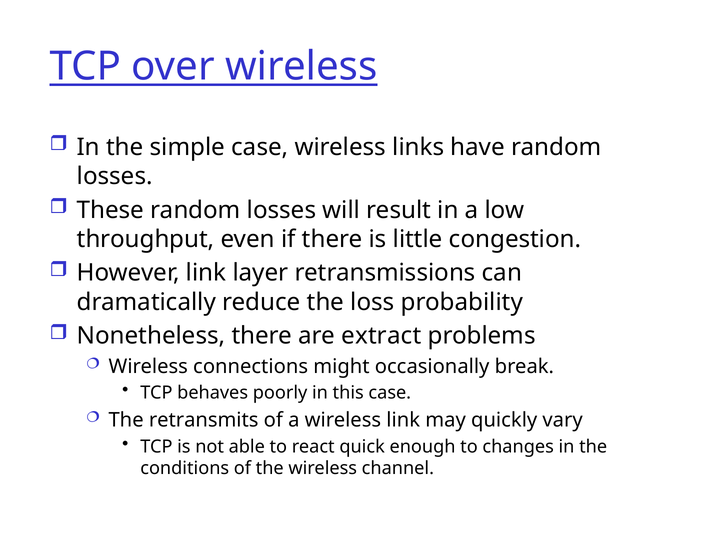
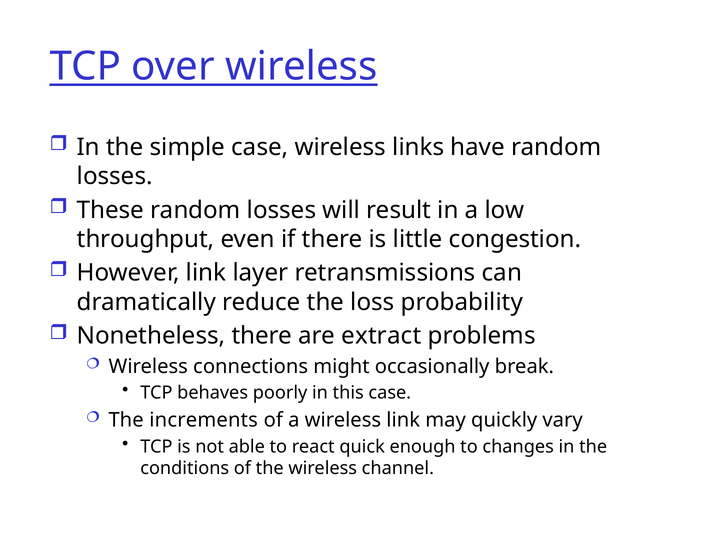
retransmits: retransmits -> increments
